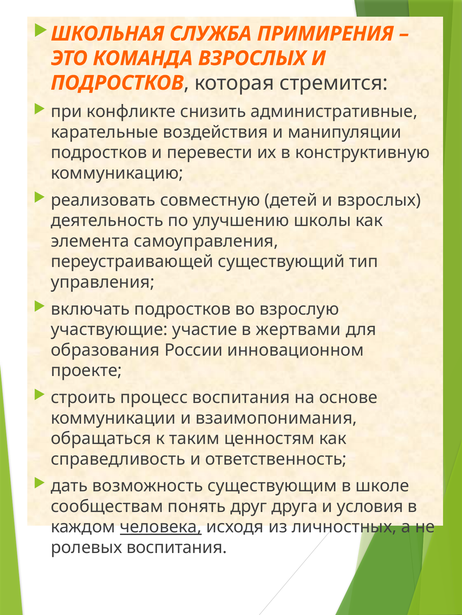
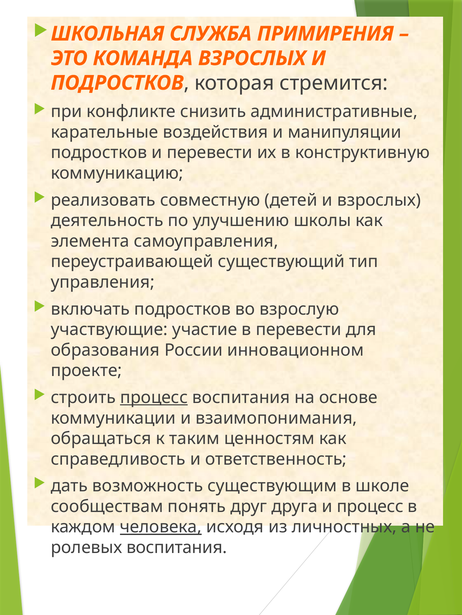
в жертвами: жертвами -> перевести
процесс at (154, 398) underline: none -> present
и условия: условия -> процесс
